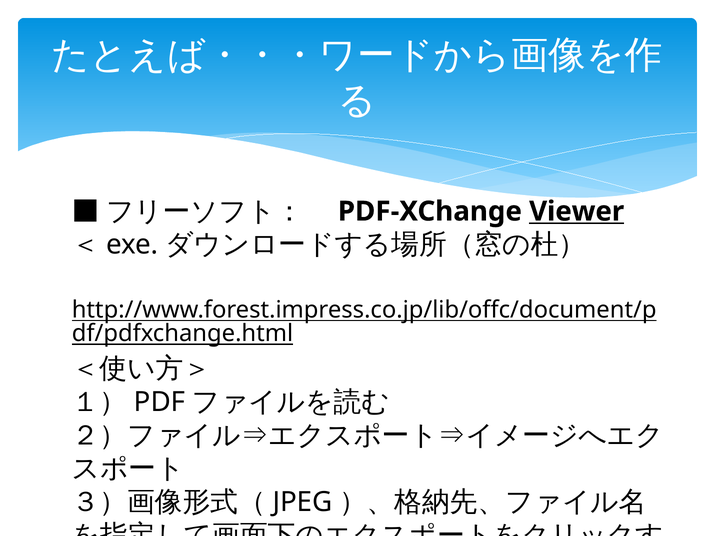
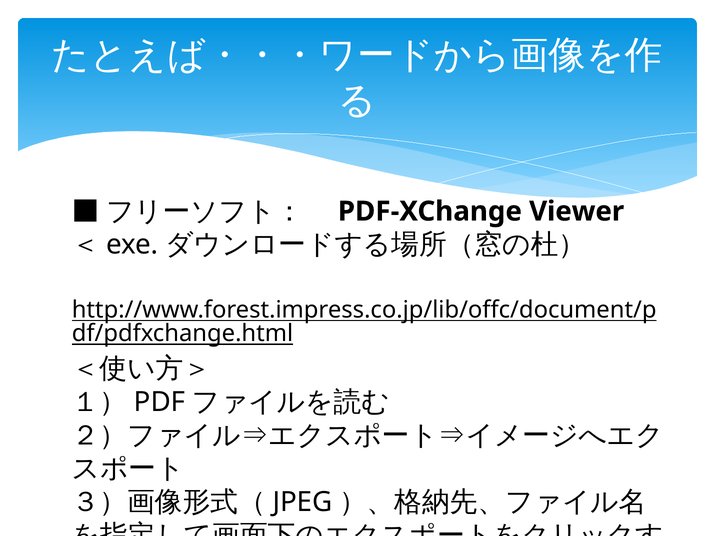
Viewer underline: present -> none
